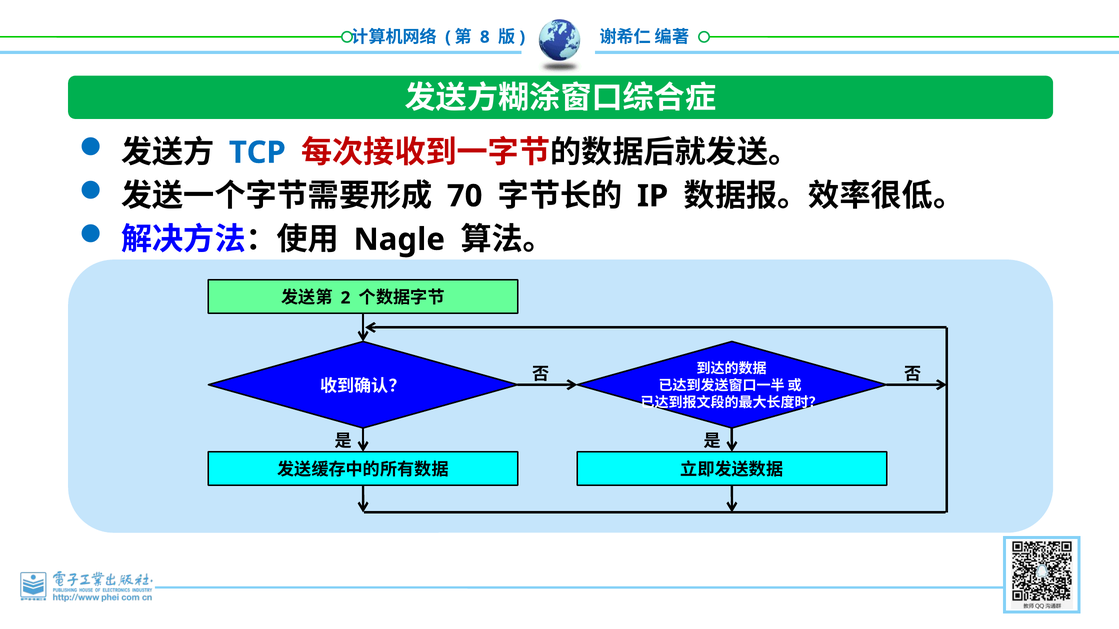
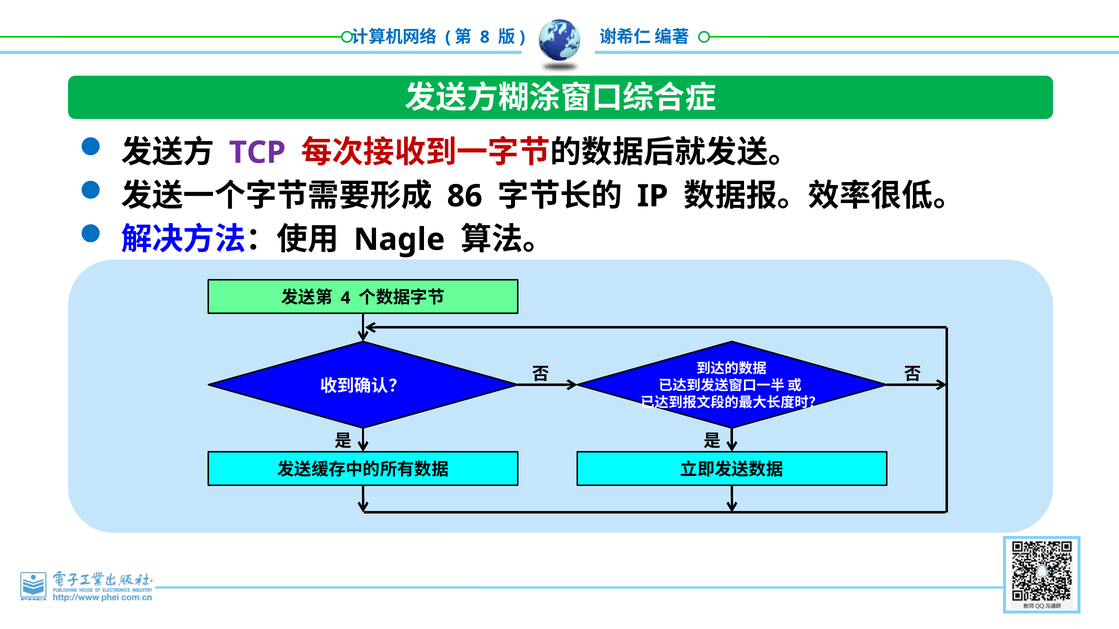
TCP colour: blue -> purple
70: 70 -> 86
2: 2 -> 4
